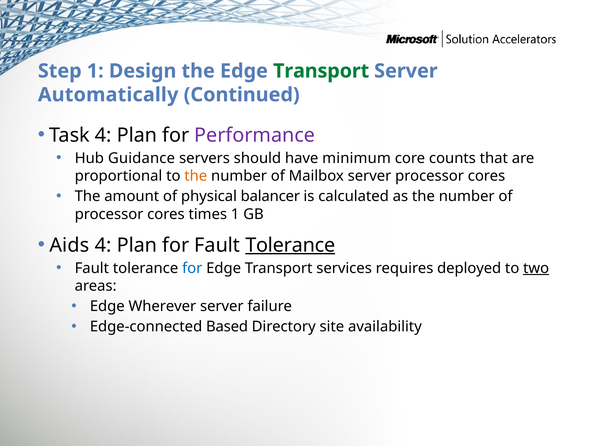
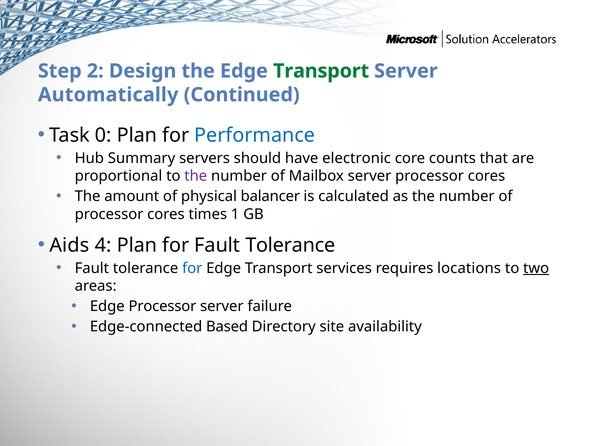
Step 1: 1 -> 2
Task 4: 4 -> 0
Performance colour: purple -> blue
Guidance: Guidance -> Summary
minimum: minimum -> electronic
the at (196, 176) colour: orange -> purple
Tolerance at (290, 245) underline: present -> none
deployed: deployed -> locations
Edge Wherever: Wherever -> Processor
